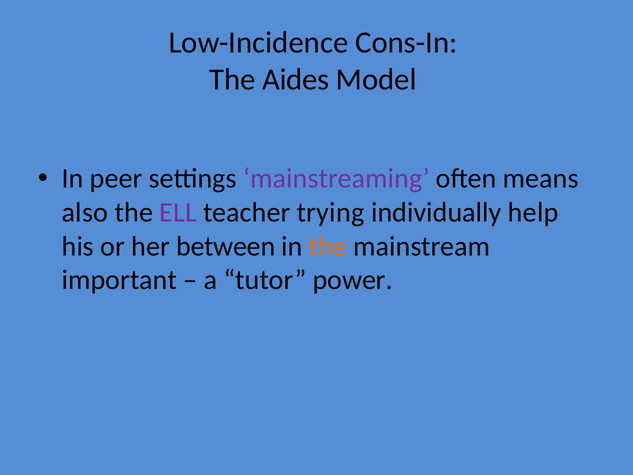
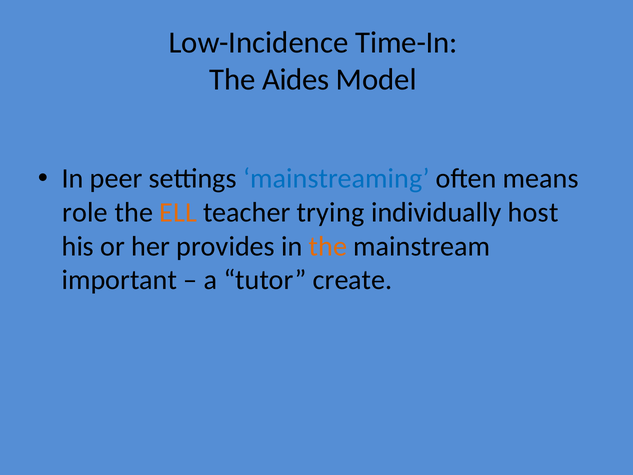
Cons-In: Cons-In -> Time-In
mainstreaming colour: purple -> blue
also: also -> role
ELL colour: purple -> orange
help: help -> host
between: between -> provides
power: power -> create
